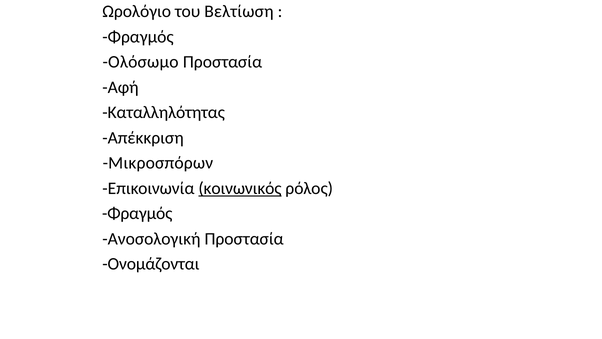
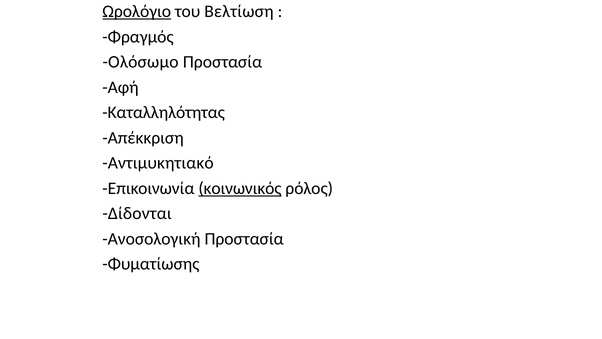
Ωρολόγιο underline: none -> present
Μικροσπόρων: Μικροσπόρων -> Αντιμυκητιακό
Φραγμός at (137, 213): Φραγμός -> Δίδονται
Ονομάζονται: Ονομάζονται -> Φυματίωσης
